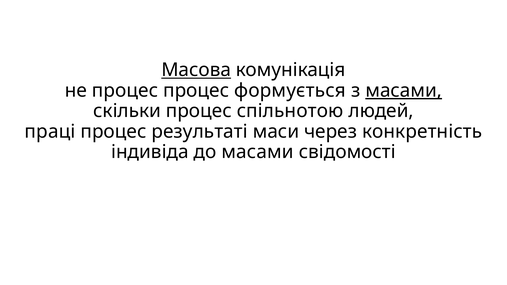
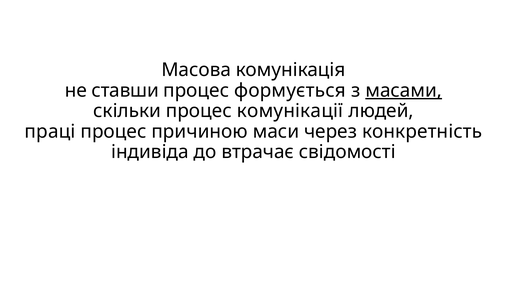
Масова underline: present -> none
не процес: процес -> ставши
спільнотою: спільнотою -> комунікації
результаті: результаті -> причиною
до масами: масами -> втрачає
